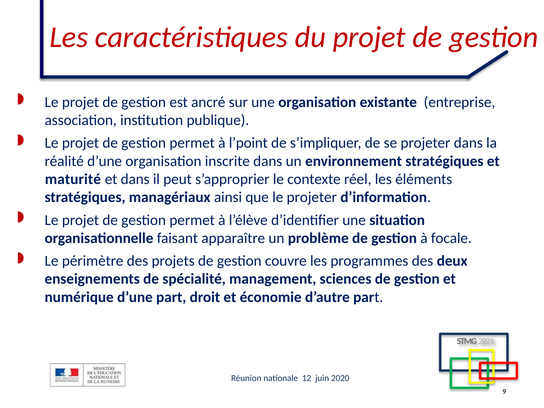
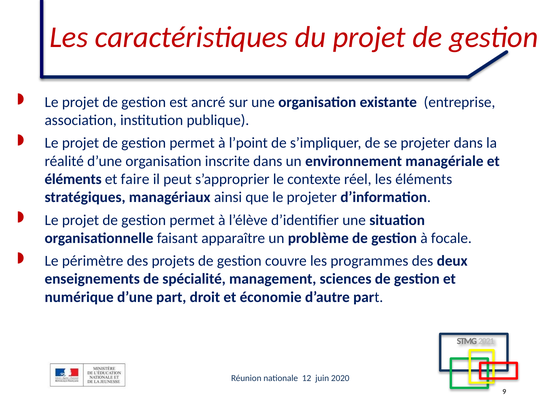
environnement stratégiques: stratégiques -> managériale
maturité at (73, 179): maturité -> éléments
et dans: dans -> faire
